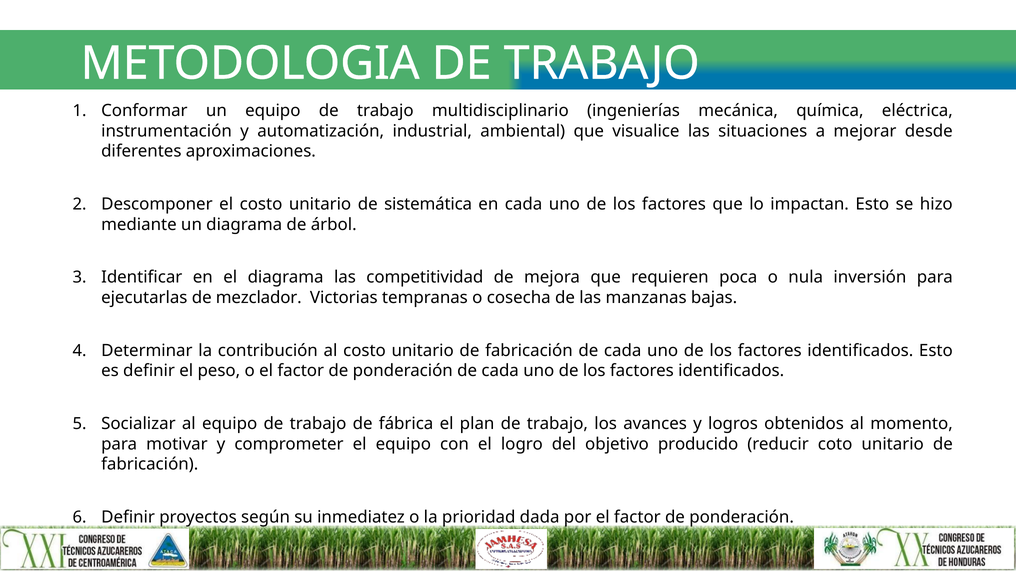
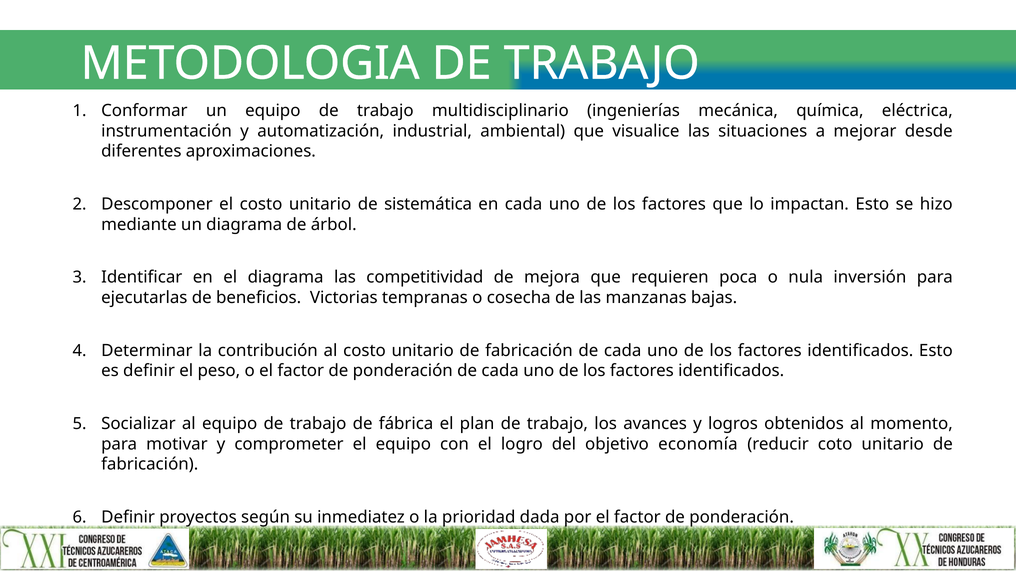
mezclador: mezclador -> beneficios
producido: producido -> economía
